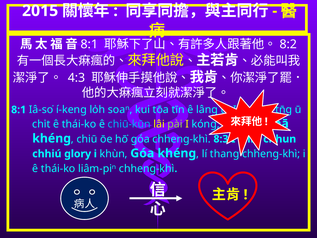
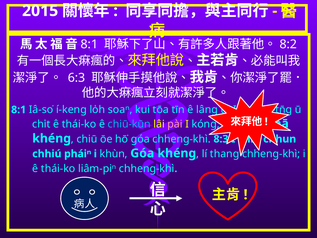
4:3: 4:3 -> 6:3
pài colour: light green -> pink
glory: glory -> pháiⁿ
